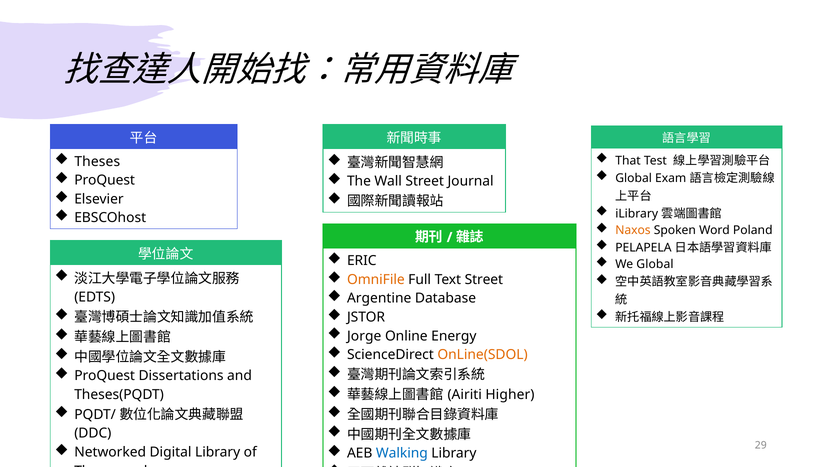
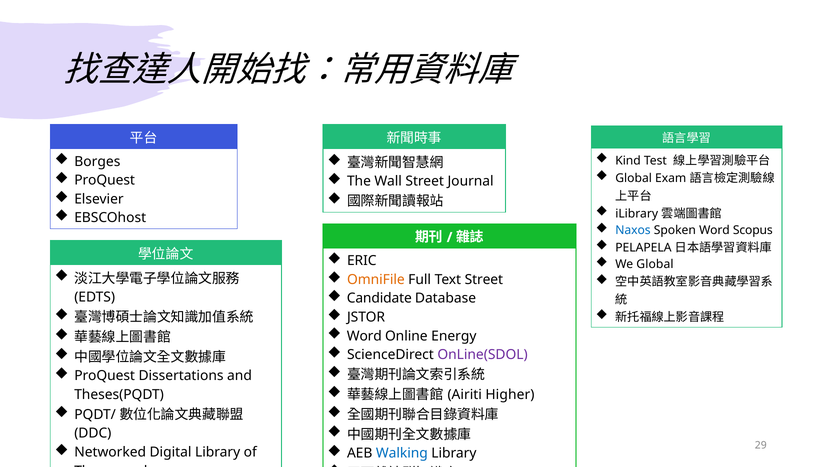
That: That -> Kind
Theses at (97, 161): Theses -> Borges
Naxos colour: orange -> blue
Poland: Poland -> Scopus
Argentine: Argentine -> Candidate
Jorge at (364, 336): Jorge -> Word
OnLine(SDOL colour: orange -> purple
